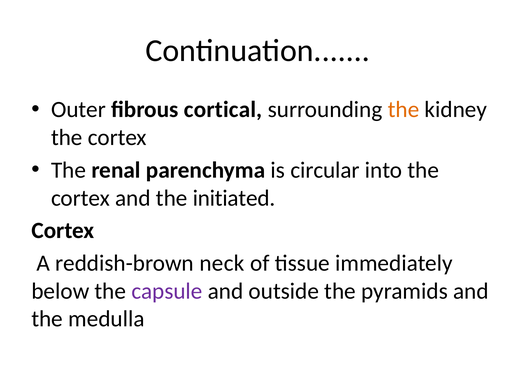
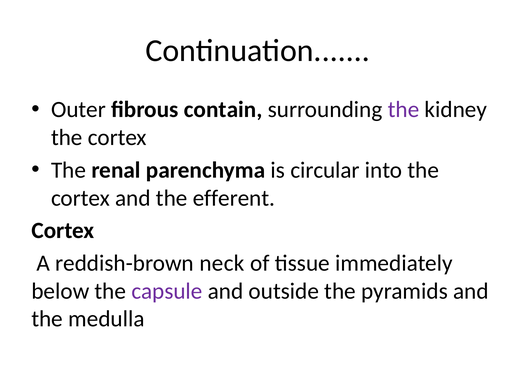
cortical: cortical -> contain
the at (404, 110) colour: orange -> purple
initiated: initiated -> efferent
